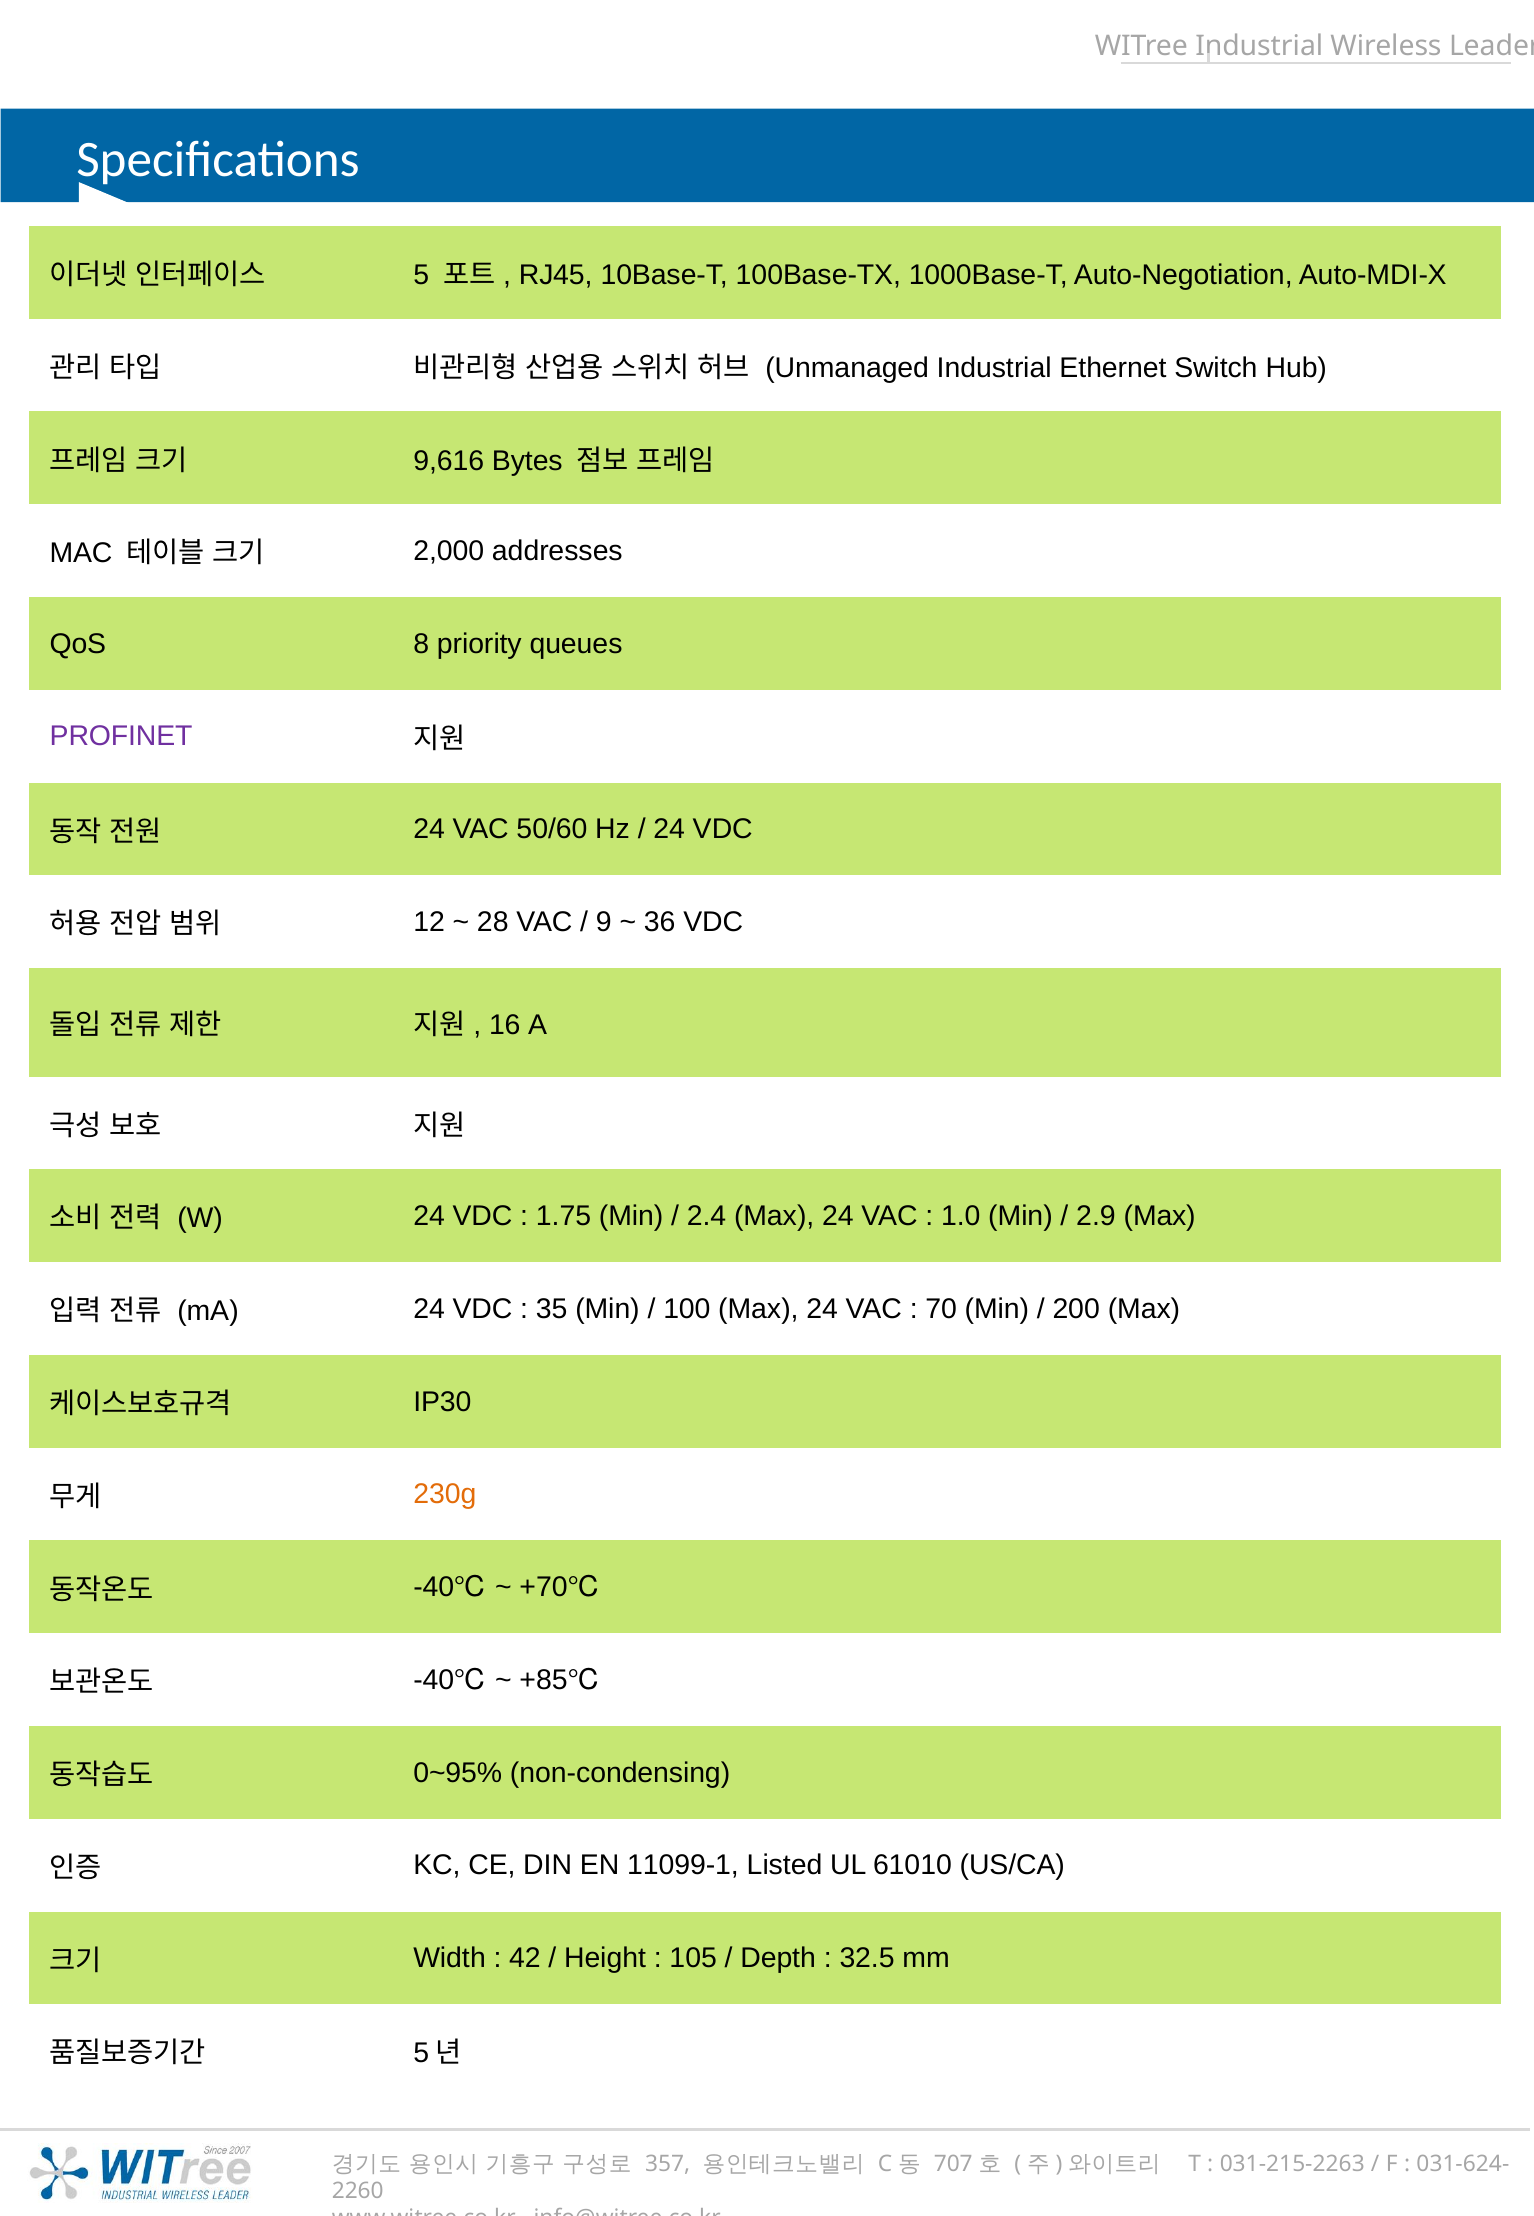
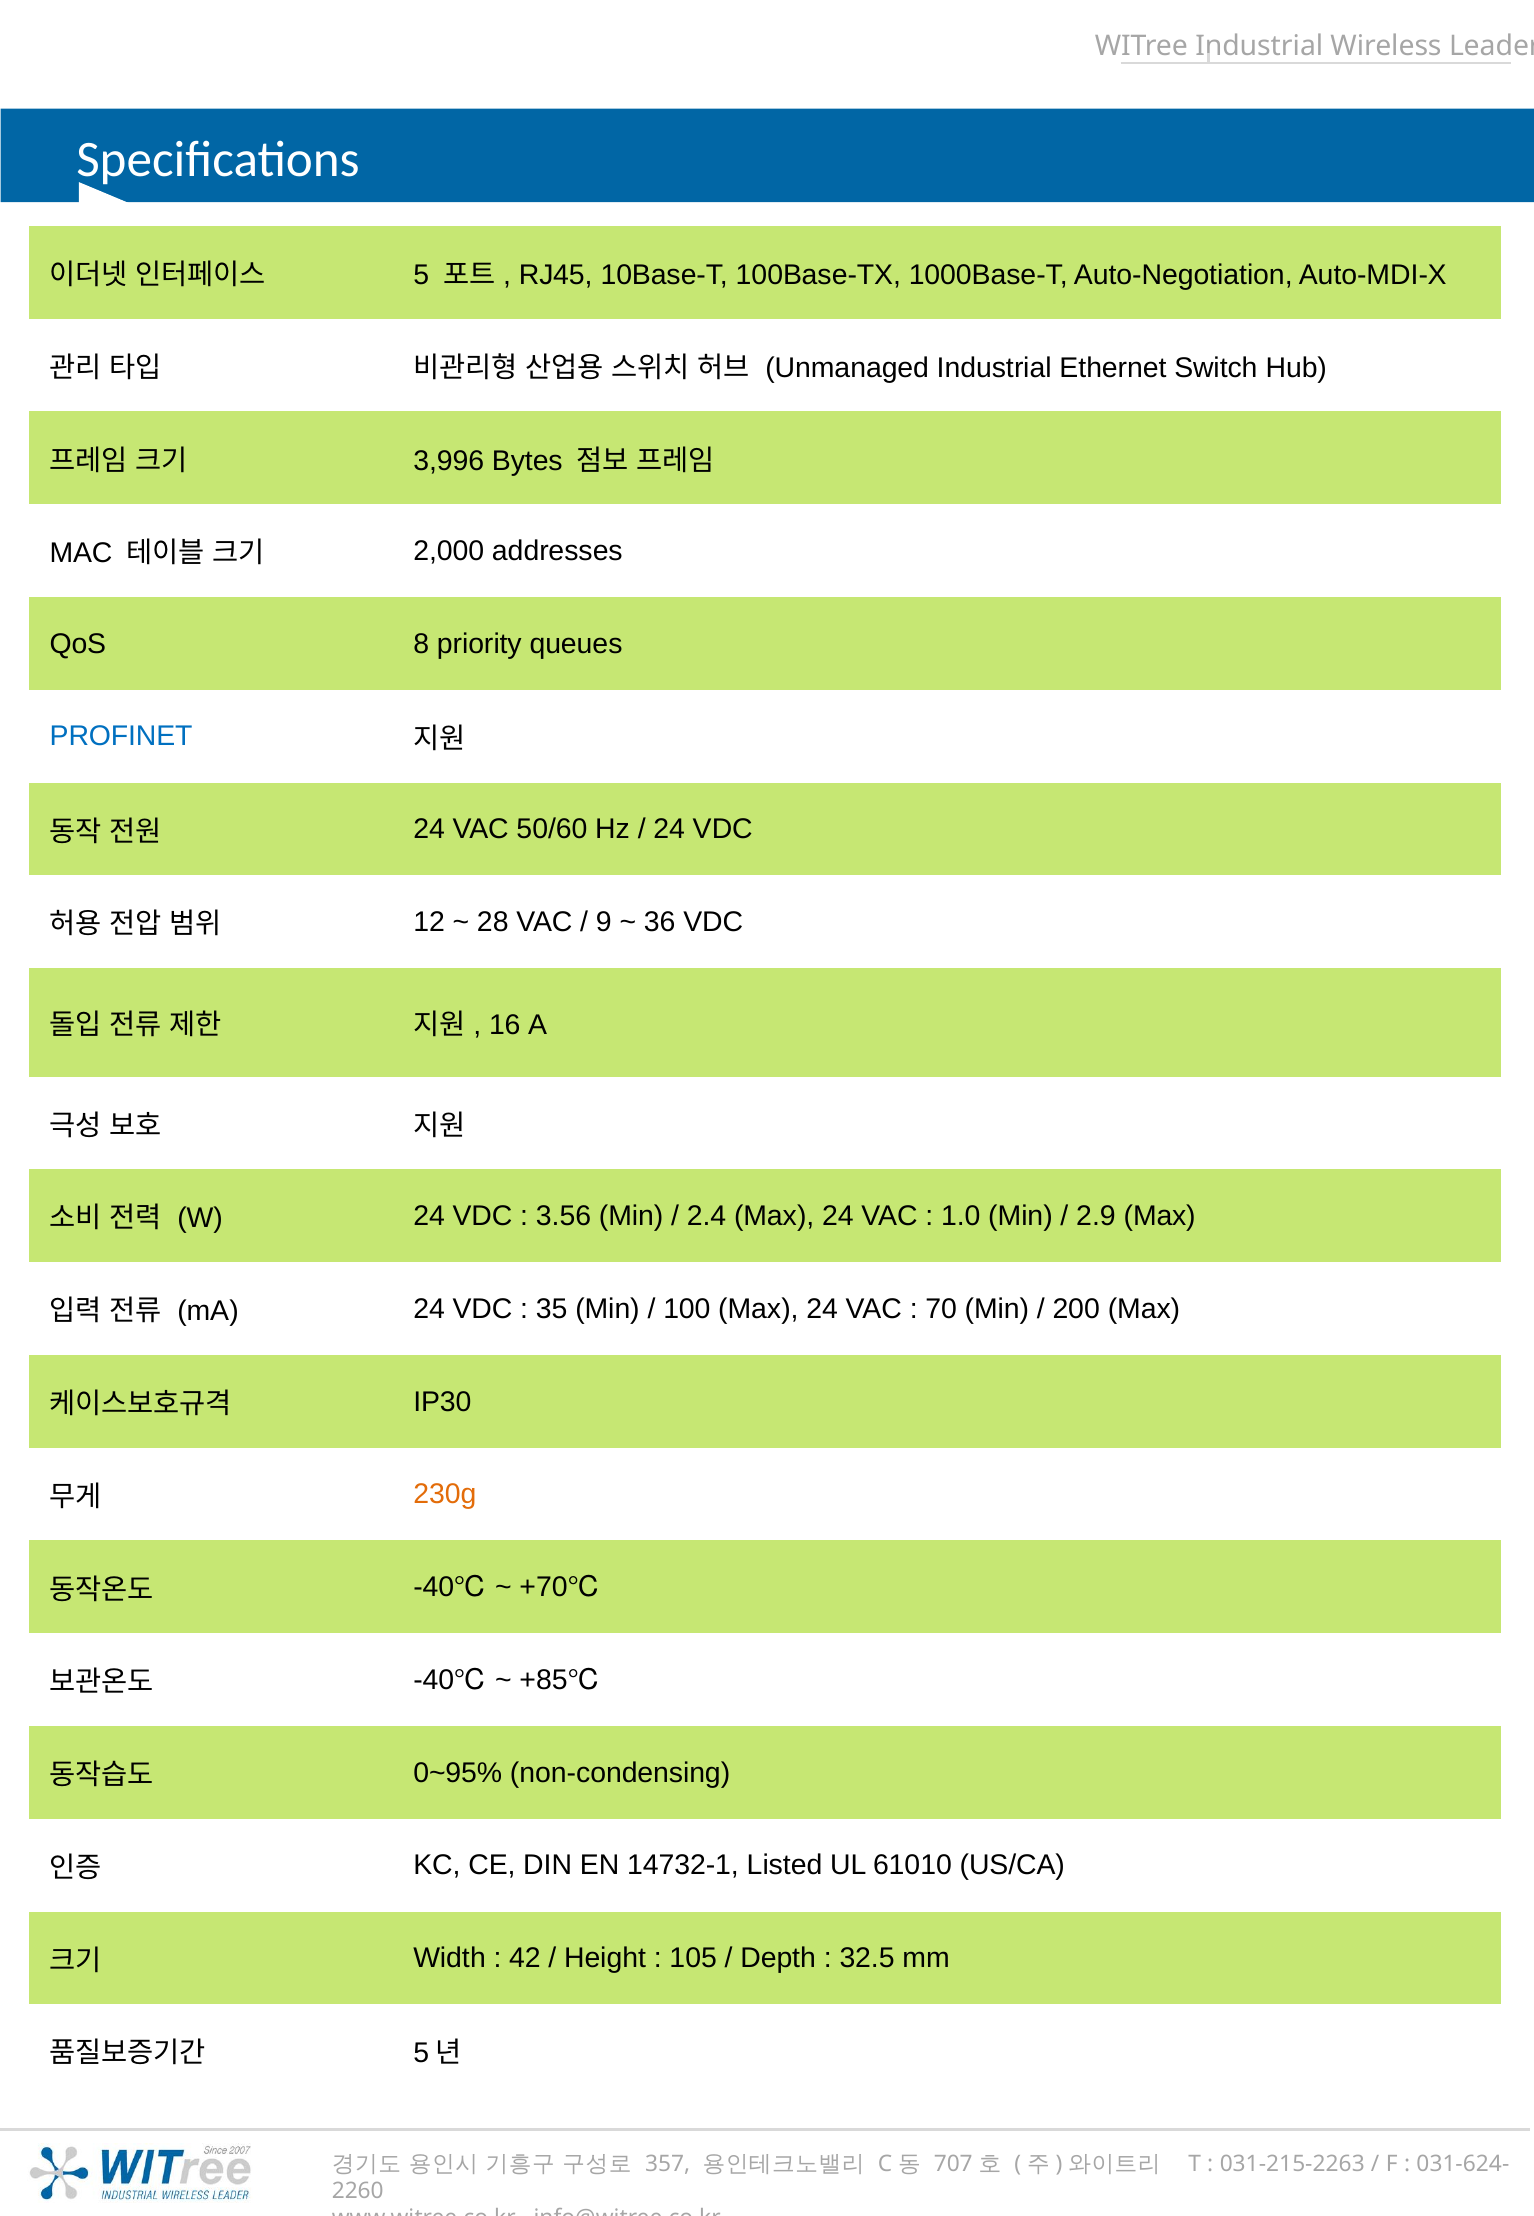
9,616: 9,616 -> 3,996
PROFINET colour: purple -> blue
1.75: 1.75 -> 3.56
11099-1: 11099-1 -> 14732-1
